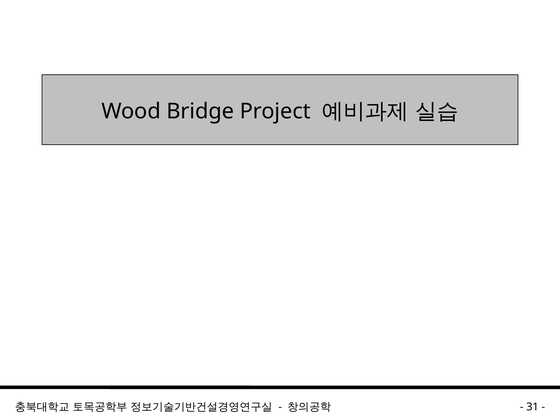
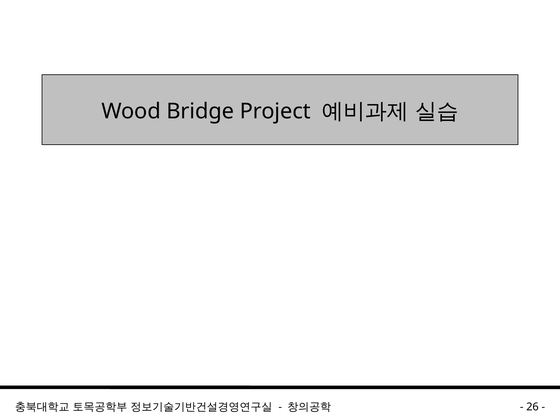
31: 31 -> 26
